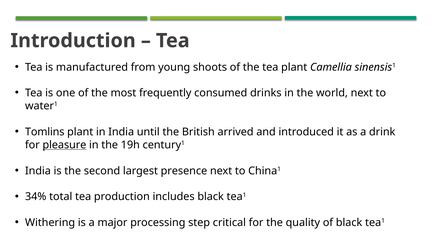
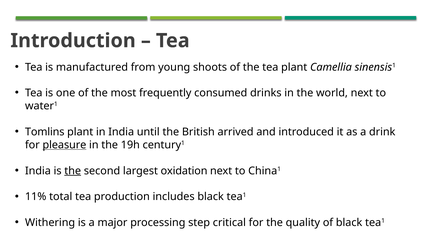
the at (73, 171) underline: none -> present
presence: presence -> oxidation
34%: 34% -> 11%
